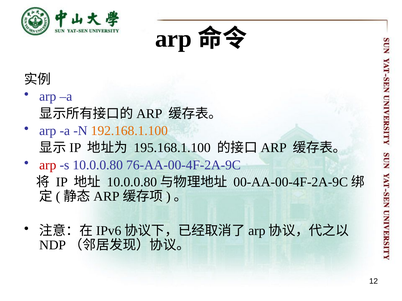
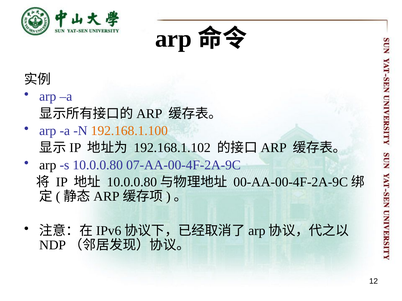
195.168.1.100: 195.168.1.100 -> 192.168.1.102
arp at (48, 165) colour: red -> black
76-AA-00-4F-2A-9C: 76-AA-00-4F-2A-9C -> 07-AA-00-4F-2A-9C
